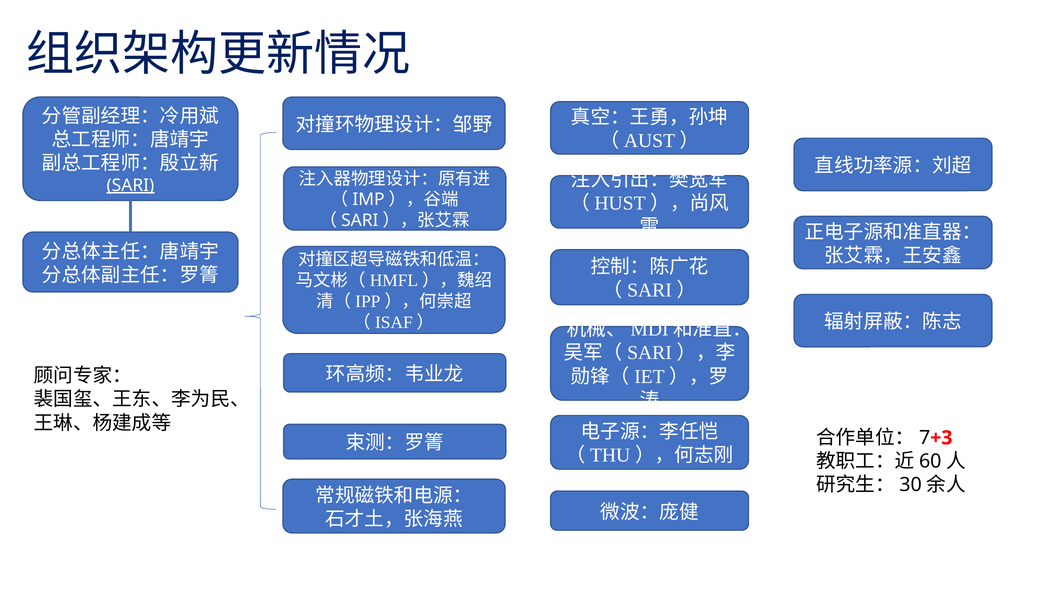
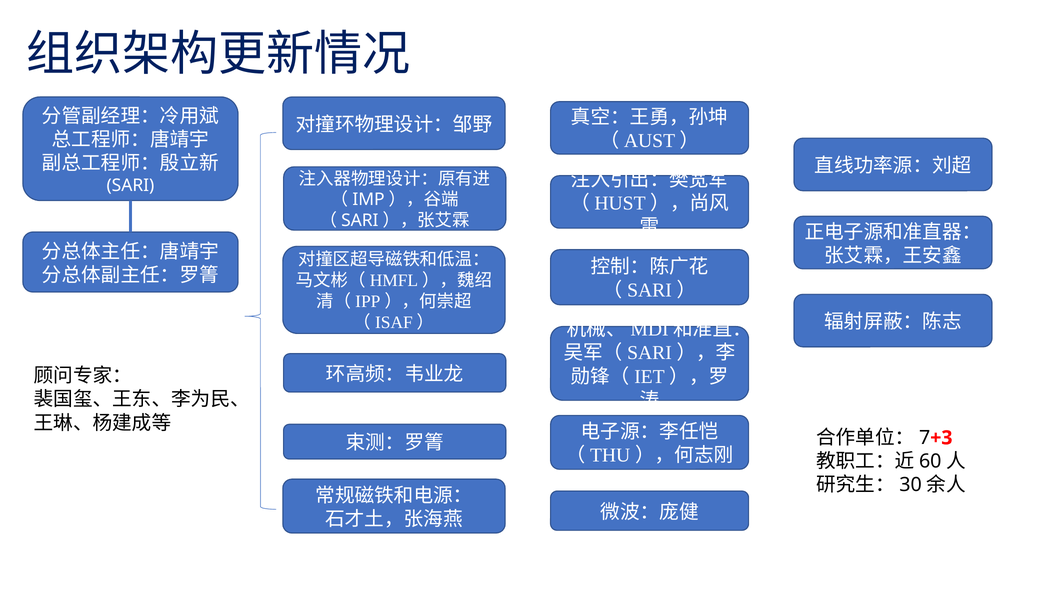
SARI underline: present -> none
